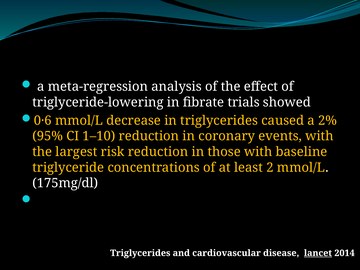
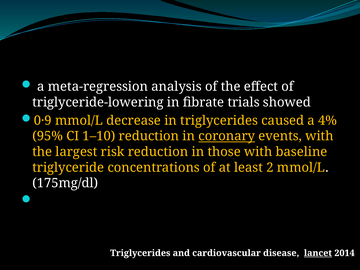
0·6: 0·6 -> 0·9
2%: 2% -> 4%
coronary underline: none -> present
